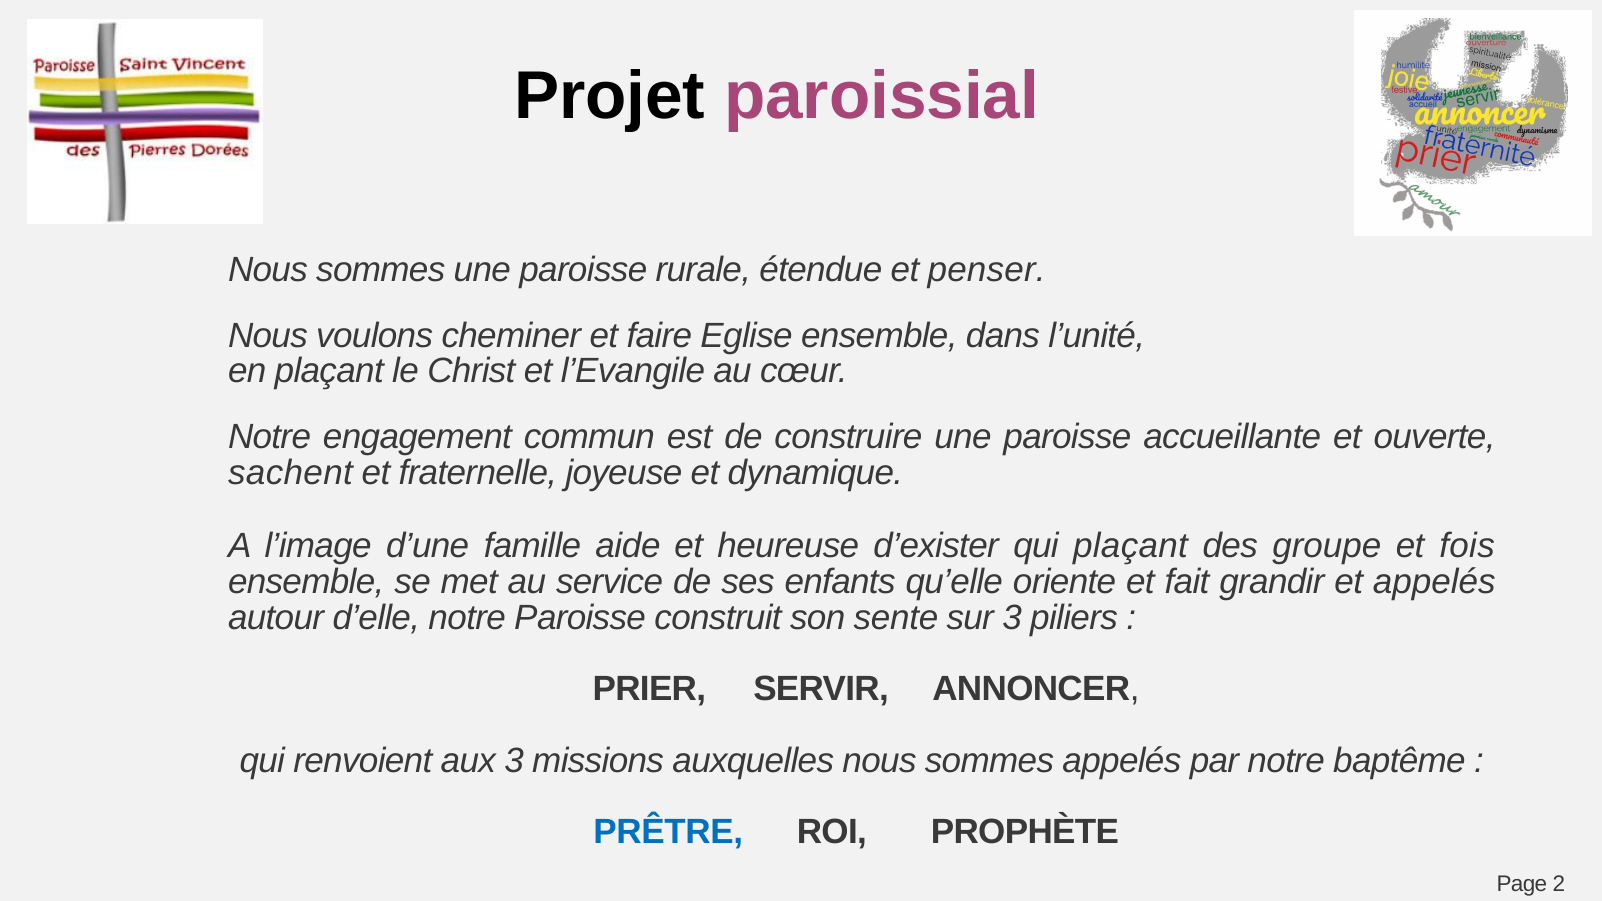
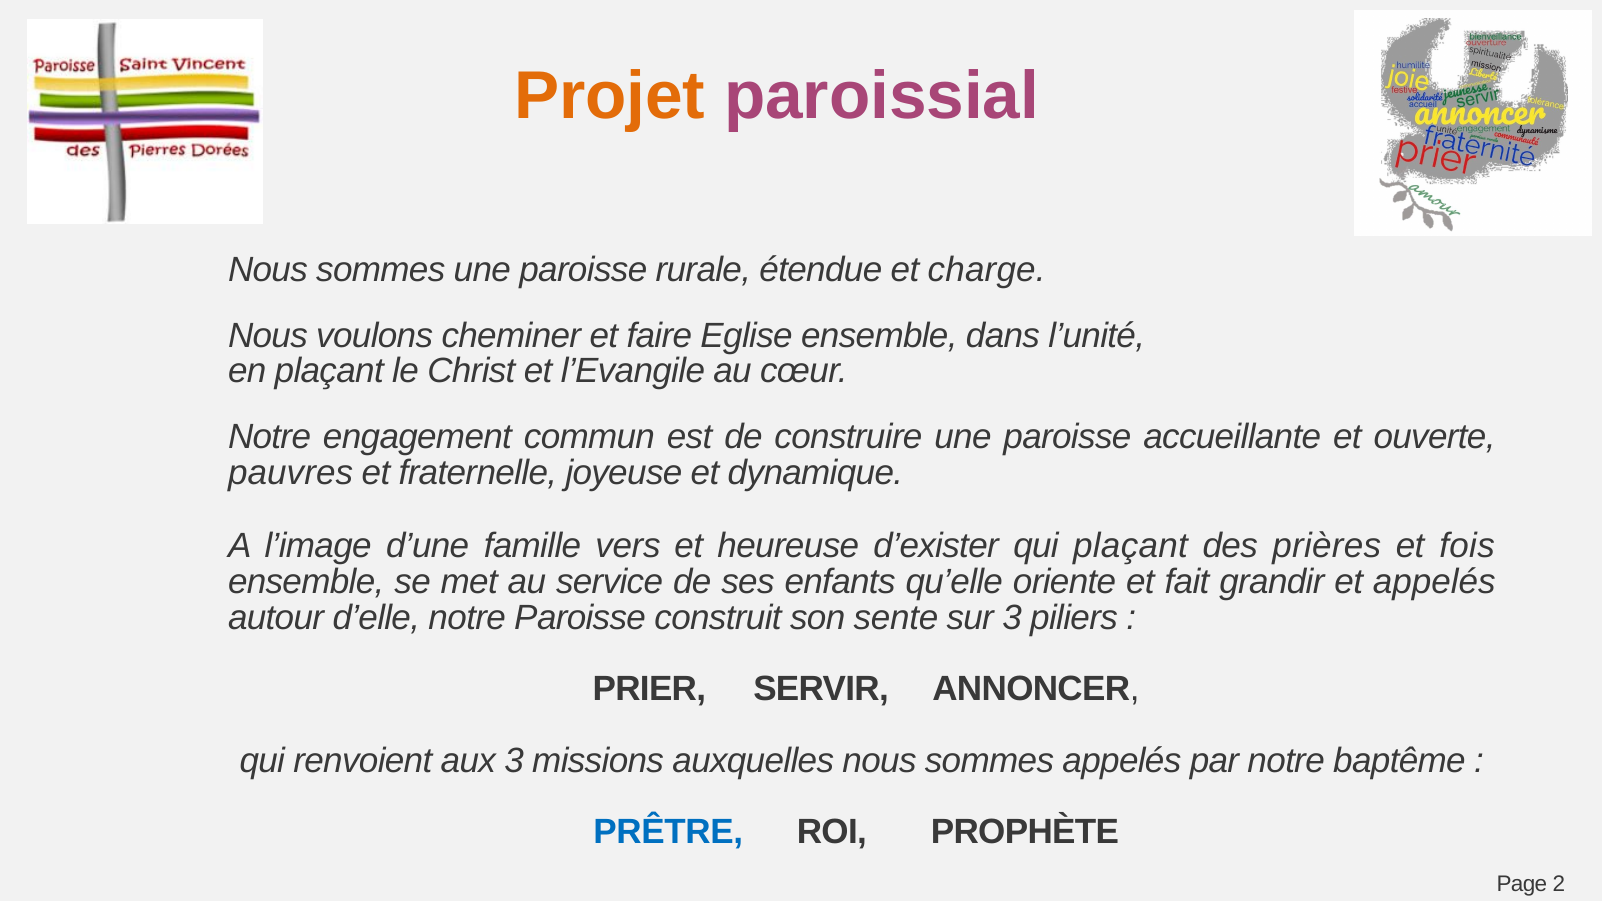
Projet colour: black -> orange
penser: penser -> charge
sachent: sachent -> pauvres
aide: aide -> vers
groupe: groupe -> prières
